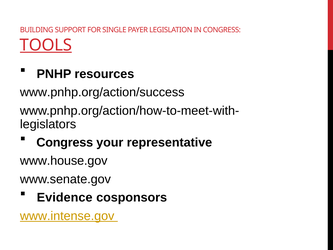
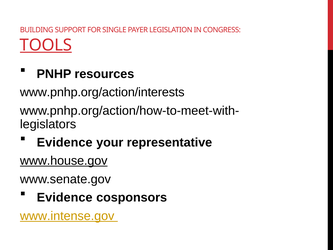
www.pnhp.org/action/success: www.pnhp.org/action/success -> www.pnhp.org/action/interests
Congress at (65, 142): Congress -> Evidence
www.house.gov underline: none -> present
